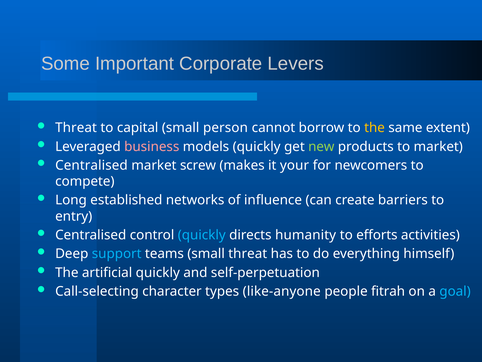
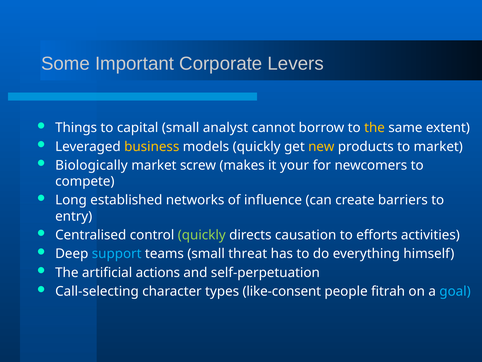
Threat at (76, 128): Threat -> Things
person: person -> analyst
business colour: pink -> yellow
new colour: light green -> yellow
Centralised at (91, 165): Centralised -> Biologically
quickly at (202, 235) colour: light blue -> light green
humanity: humanity -> causation
artificial quickly: quickly -> actions
like-anyone: like-anyone -> like-consent
